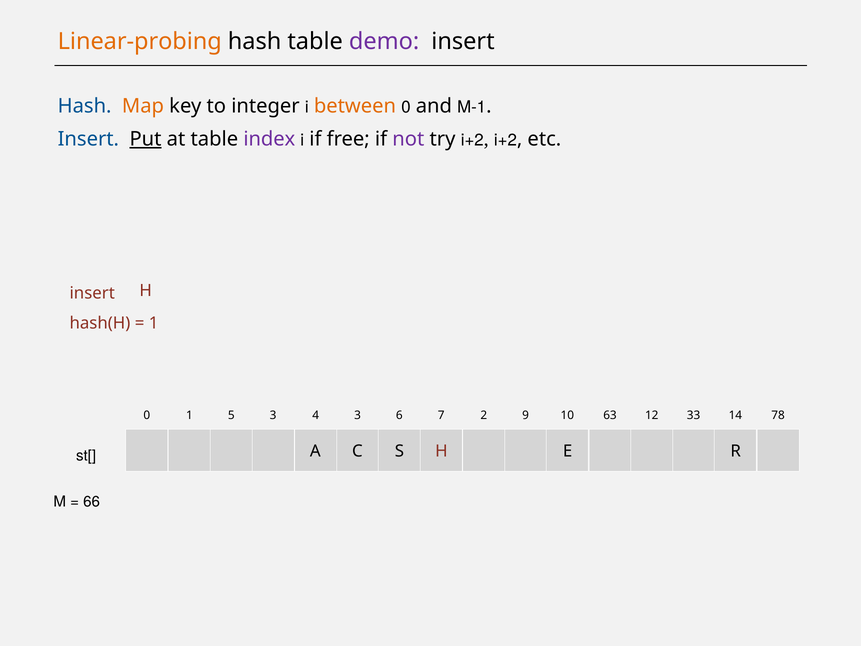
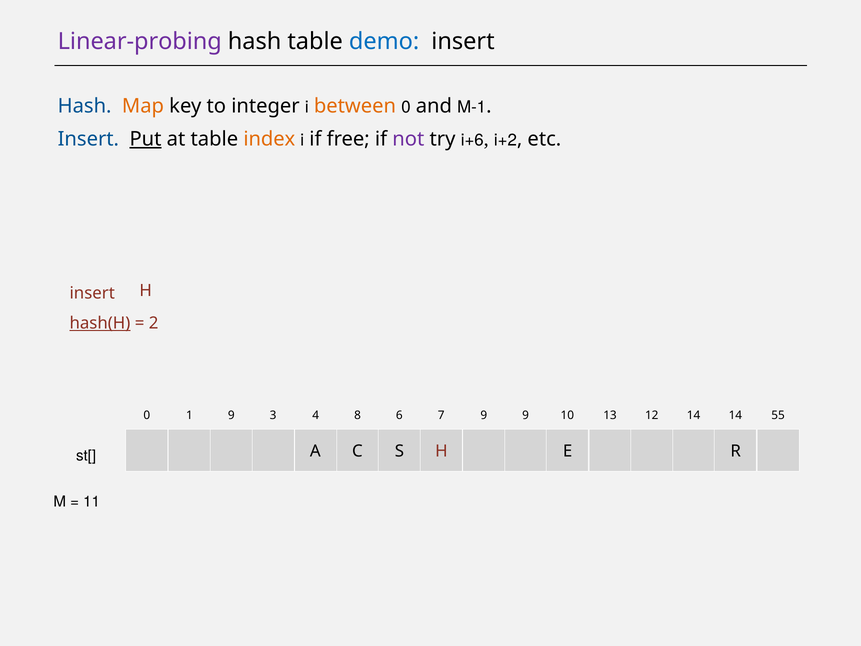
Linear-probing colour: orange -> purple
demo colour: purple -> blue
index colour: purple -> orange
try i+2: i+2 -> i+6
hash(H underline: none -> present
1 at (154, 323): 1 -> 2
1 5: 5 -> 9
4 3: 3 -> 8
7 2: 2 -> 9
63: 63 -> 13
12 33: 33 -> 14
78: 78 -> 55
66: 66 -> 11
